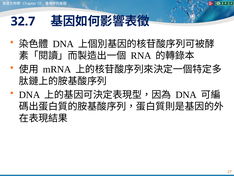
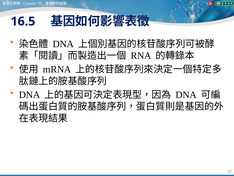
32.7: 32.7 -> 16.5
